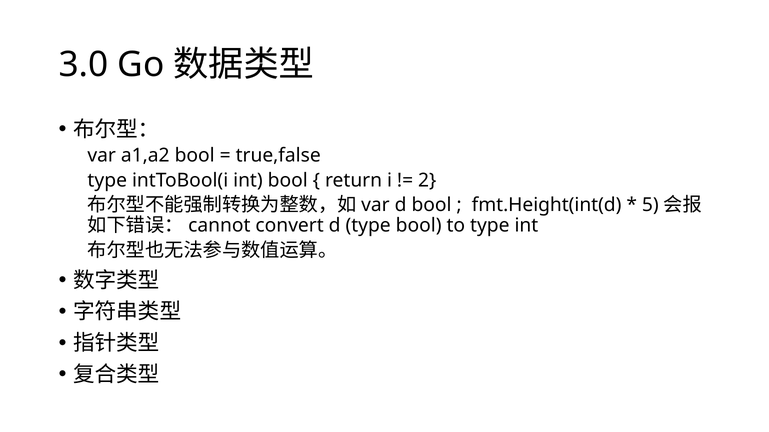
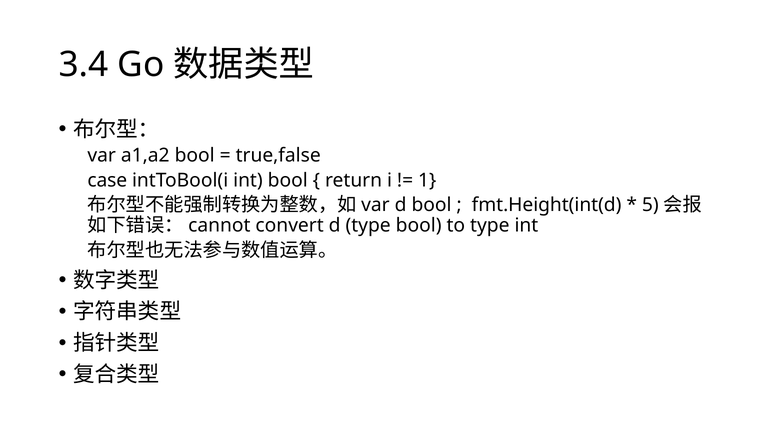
3.0: 3.0 -> 3.4
type at (107, 180): type -> case
2: 2 -> 1
